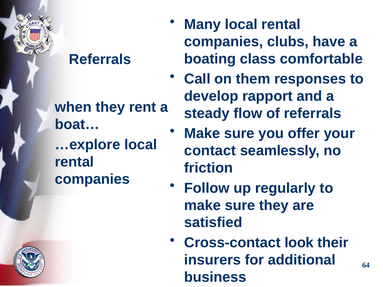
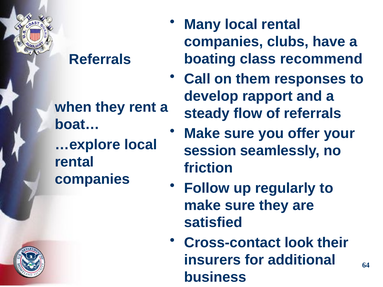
comfortable: comfortable -> recommend
contact: contact -> session
